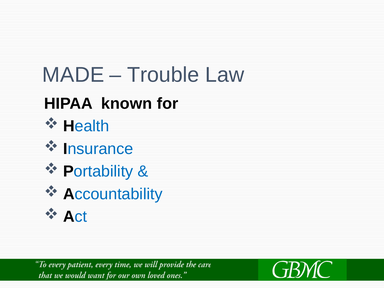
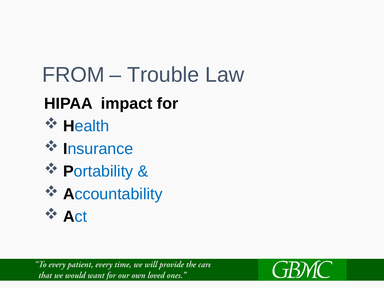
MADE: MADE -> FROM
known: known -> impact
